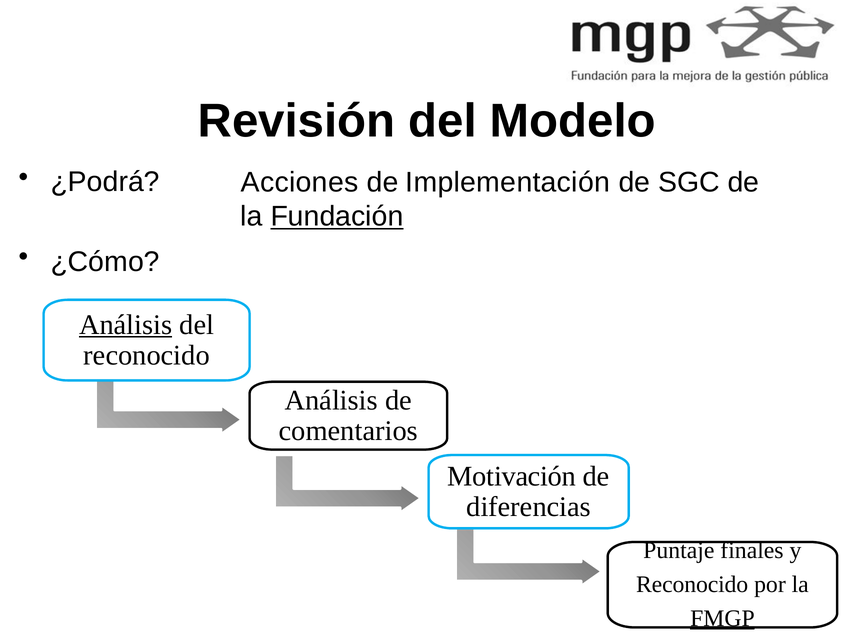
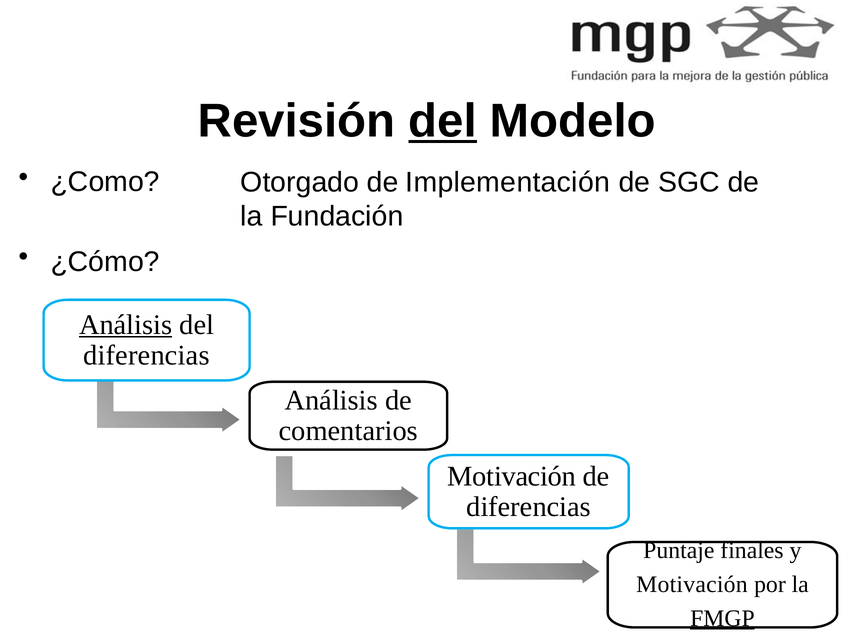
del at (443, 121) underline: none -> present
¿Podrá: ¿Podrá -> ¿Como
Acciones: Acciones -> Otorgado
Fundación underline: present -> none
reconocido at (147, 356): reconocido -> diferencias
Reconocido at (692, 585): Reconocido -> Motivación
